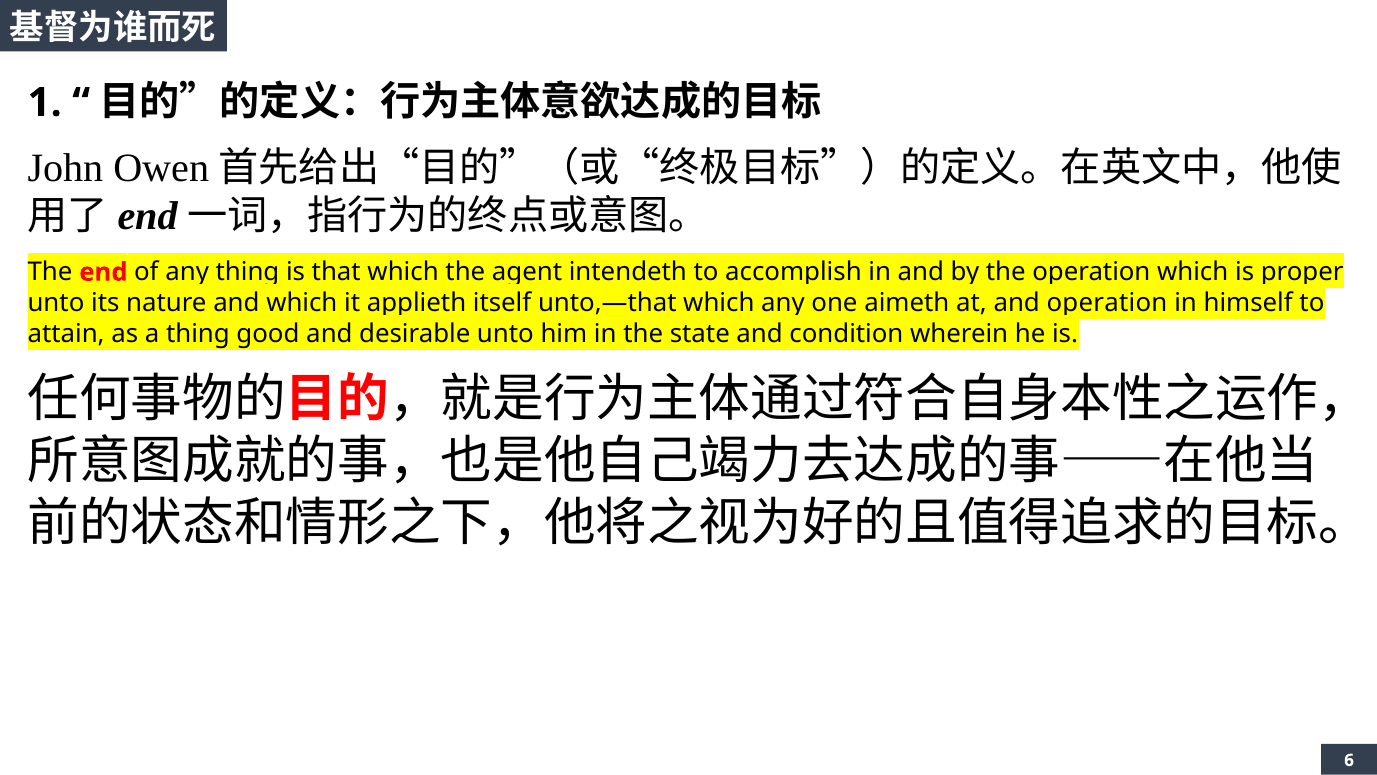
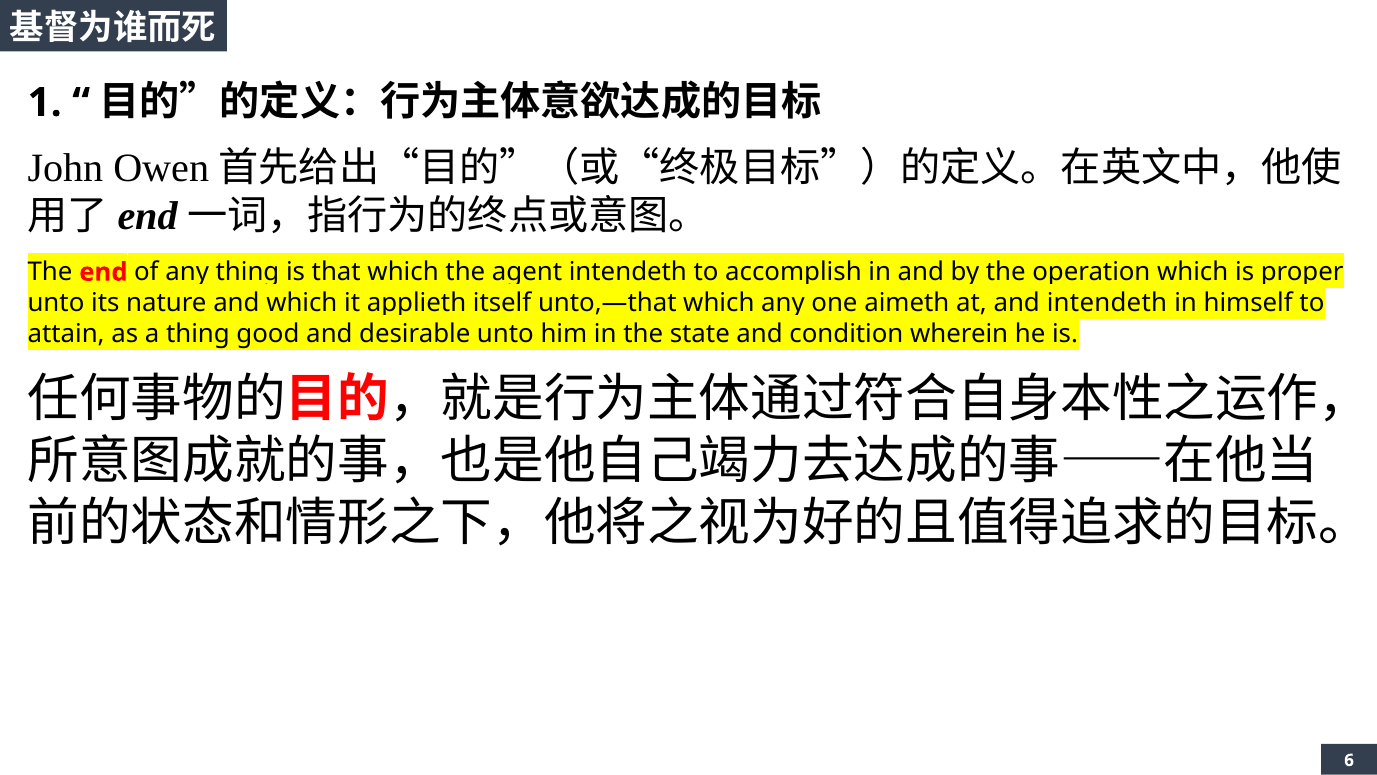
operation at (1107, 303): operation -> intendeth
